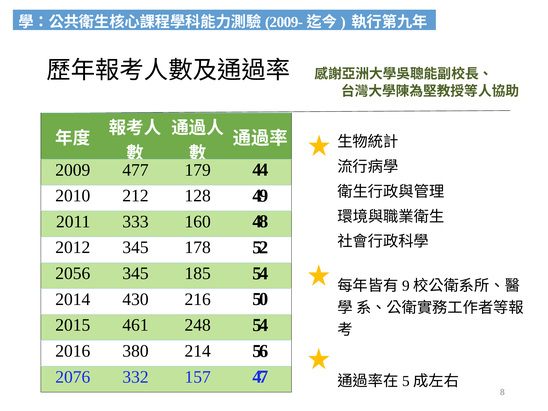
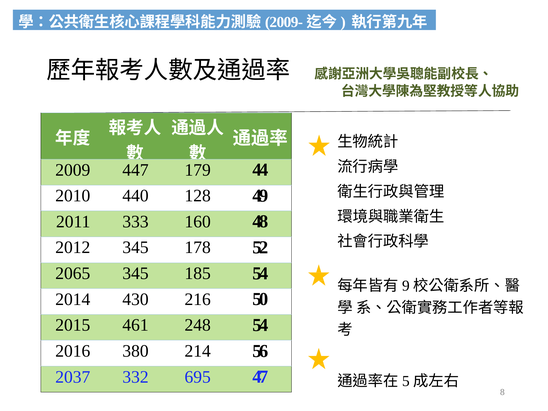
477: 477 -> 447
212: 212 -> 440
2056: 2056 -> 2065
2076: 2076 -> 2037
157: 157 -> 695
